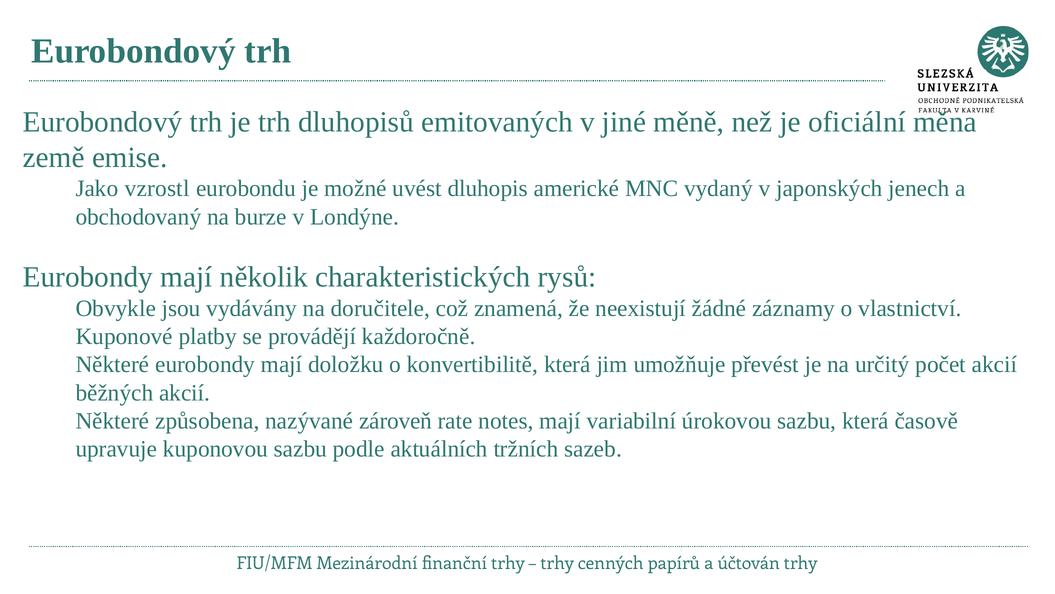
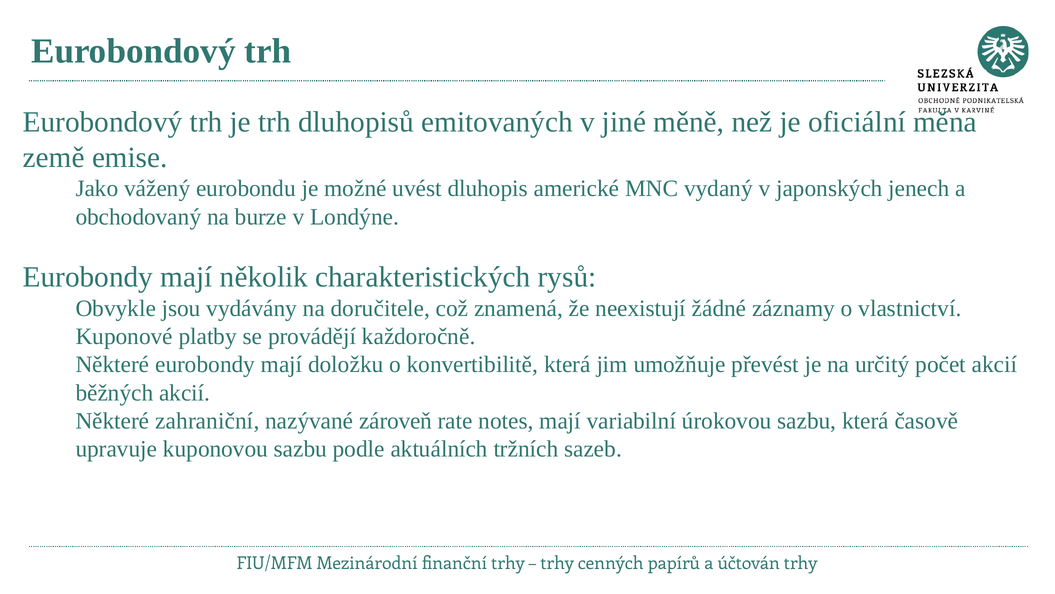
vzrostl: vzrostl -> vážený
způsobena: způsobena -> zahraniční
